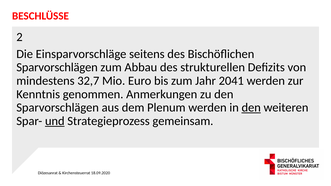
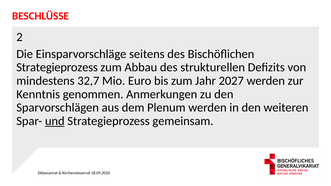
Sparvorschlägen at (57, 67): Sparvorschlägen -> Strategieprozess
2041: 2041 -> 2027
den at (251, 108) underline: present -> none
